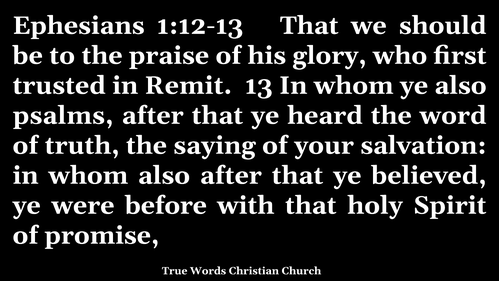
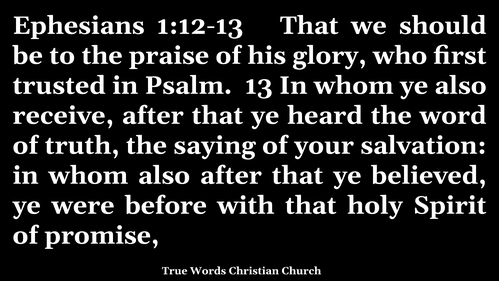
Remit: Remit -> Psalm
psalms: psalms -> receive
